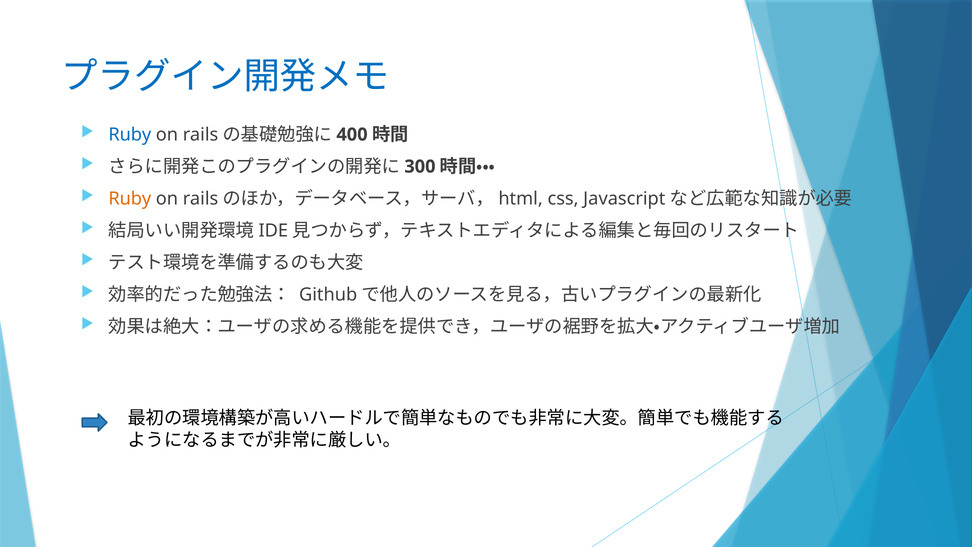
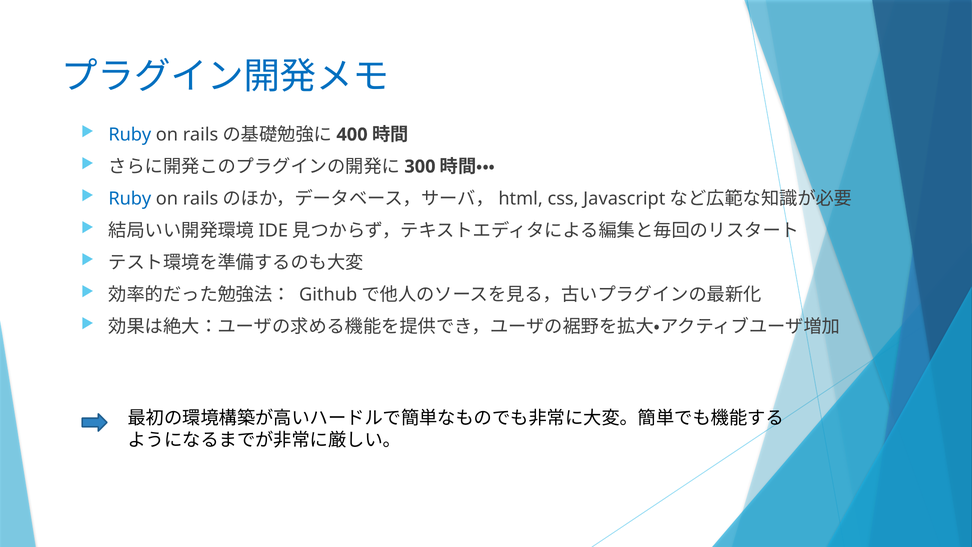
Ruby at (130, 199) colour: orange -> blue
